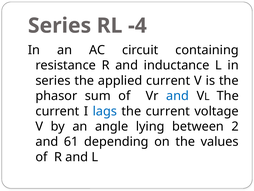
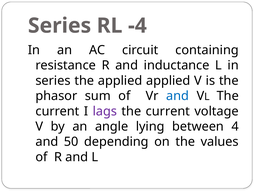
applied current: current -> applied
lags colour: blue -> purple
between 2: 2 -> 4
61: 61 -> 50
